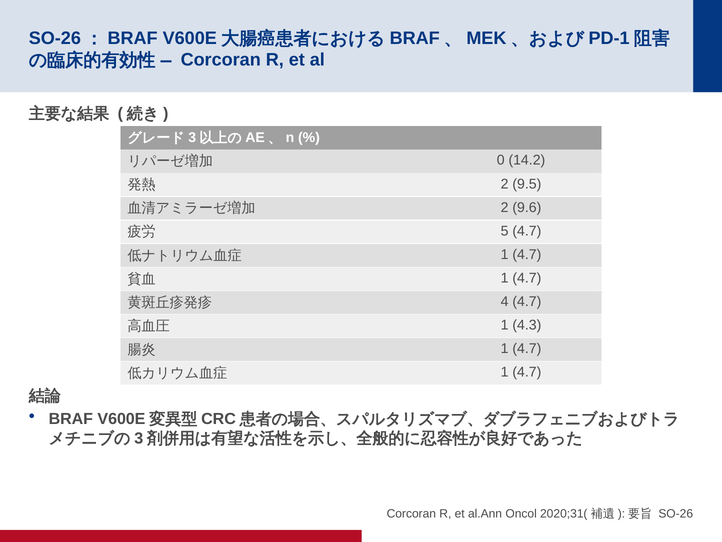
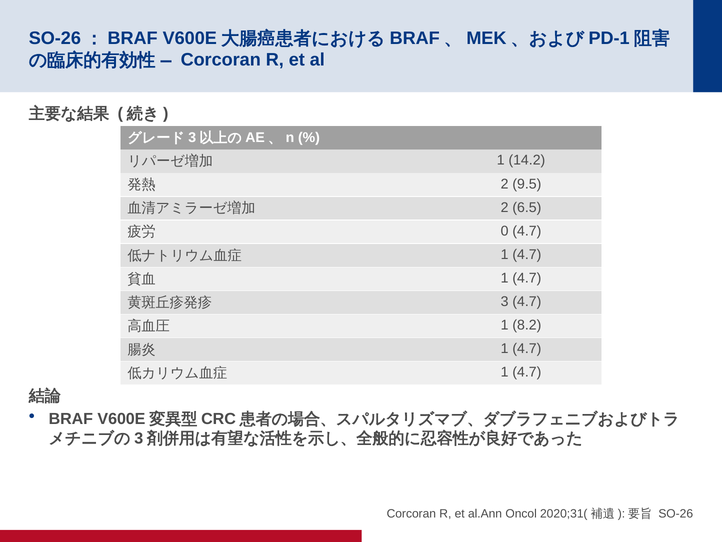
0 at (501, 160): 0 -> 1
9.6: 9.6 -> 6.5
5: 5 -> 0
4: 4 -> 3
4.3: 4.3 -> 8.2
